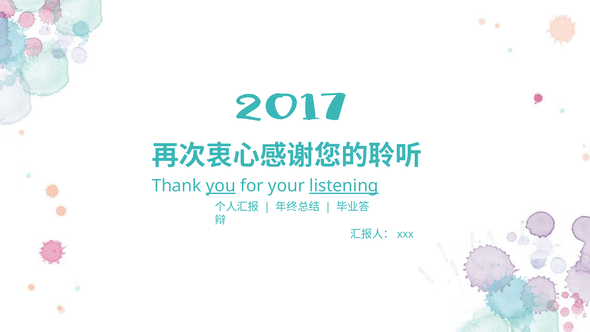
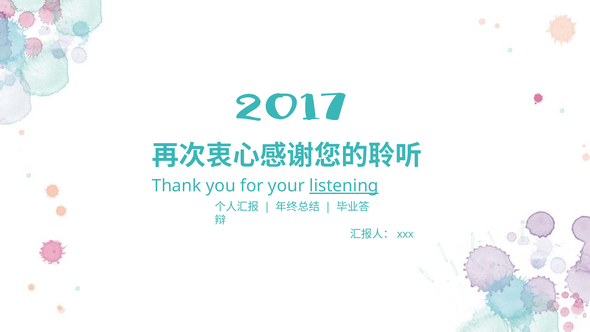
you underline: present -> none
